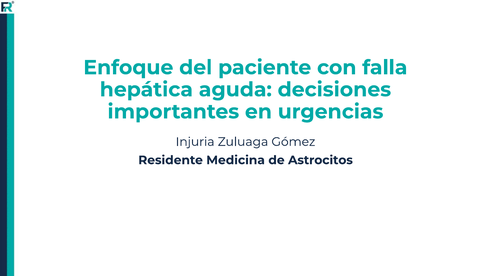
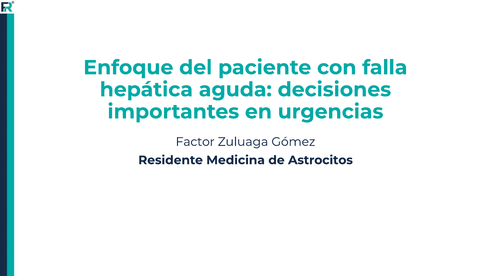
Injuria: Injuria -> Factor
